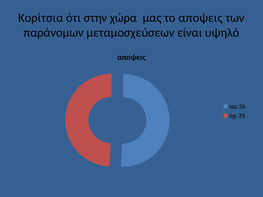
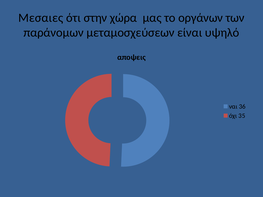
Κορίτσια: Κορίτσια -> Μεσαιες
το αποψεις: αποψεις -> οργάνων
